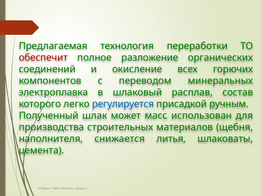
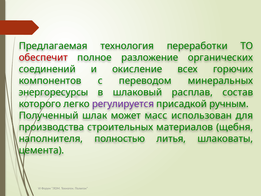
электроплавка: электроплавка -> энергоресурсы
регулируется colour: blue -> purple
снижается: снижается -> полностью
